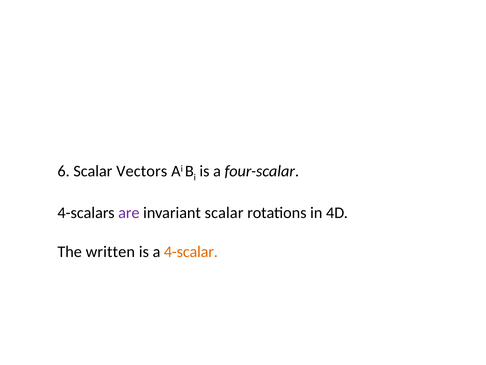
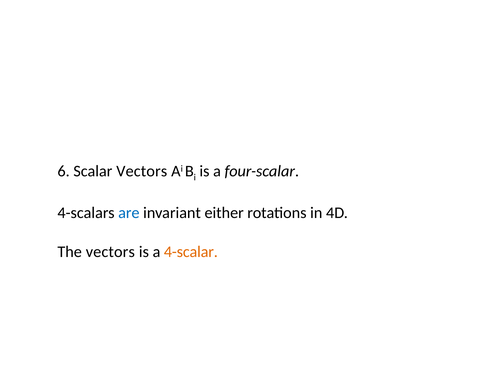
are colour: purple -> blue
invariant scalar: scalar -> either
The written: written -> vectors
